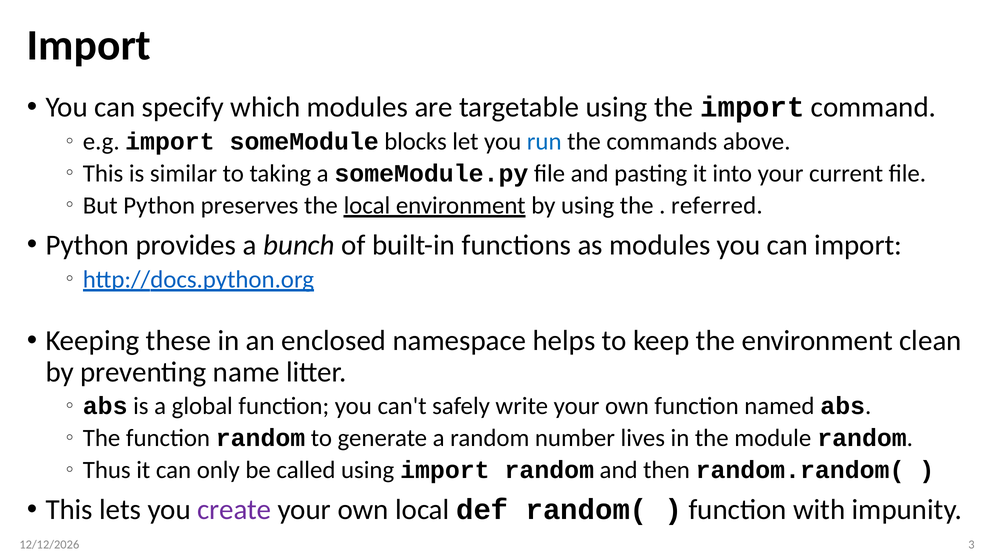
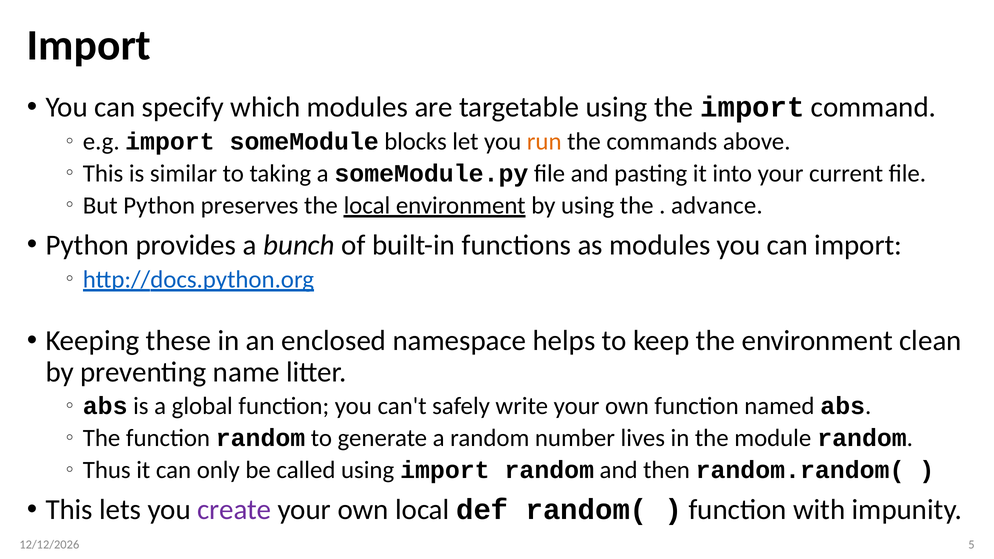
run colour: blue -> orange
referred: referred -> advance
3: 3 -> 5
